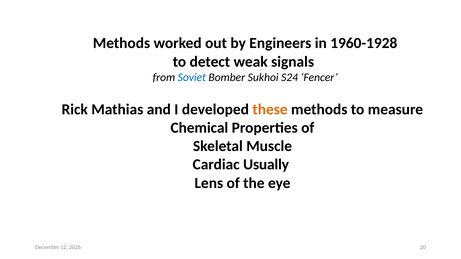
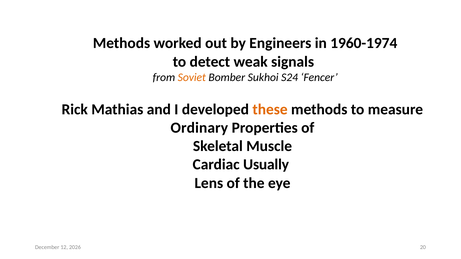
1960-1928: 1960-1928 -> 1960-1974
Soviet colour: blue -> orange
Chemical: Chemical -> Ordinary
